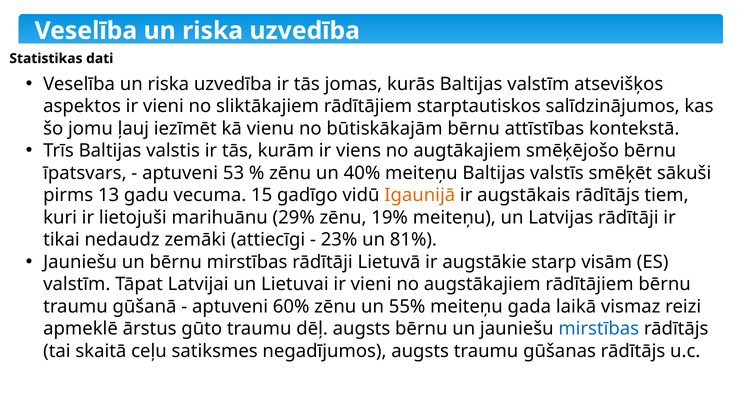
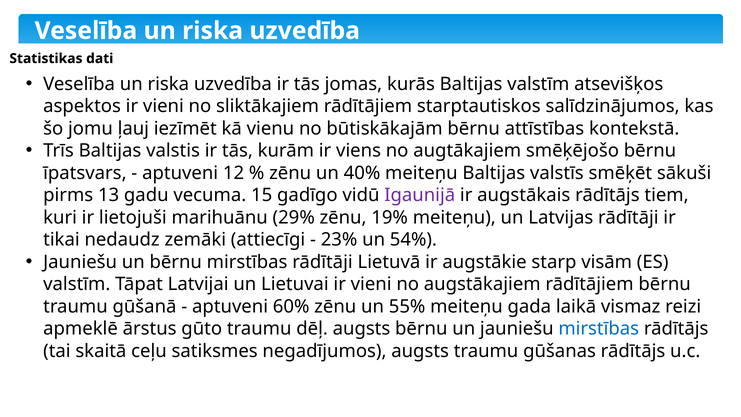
53: 53 -> 12
Igaunijā colour: orange -> purple
81%: 81% -> 54%
